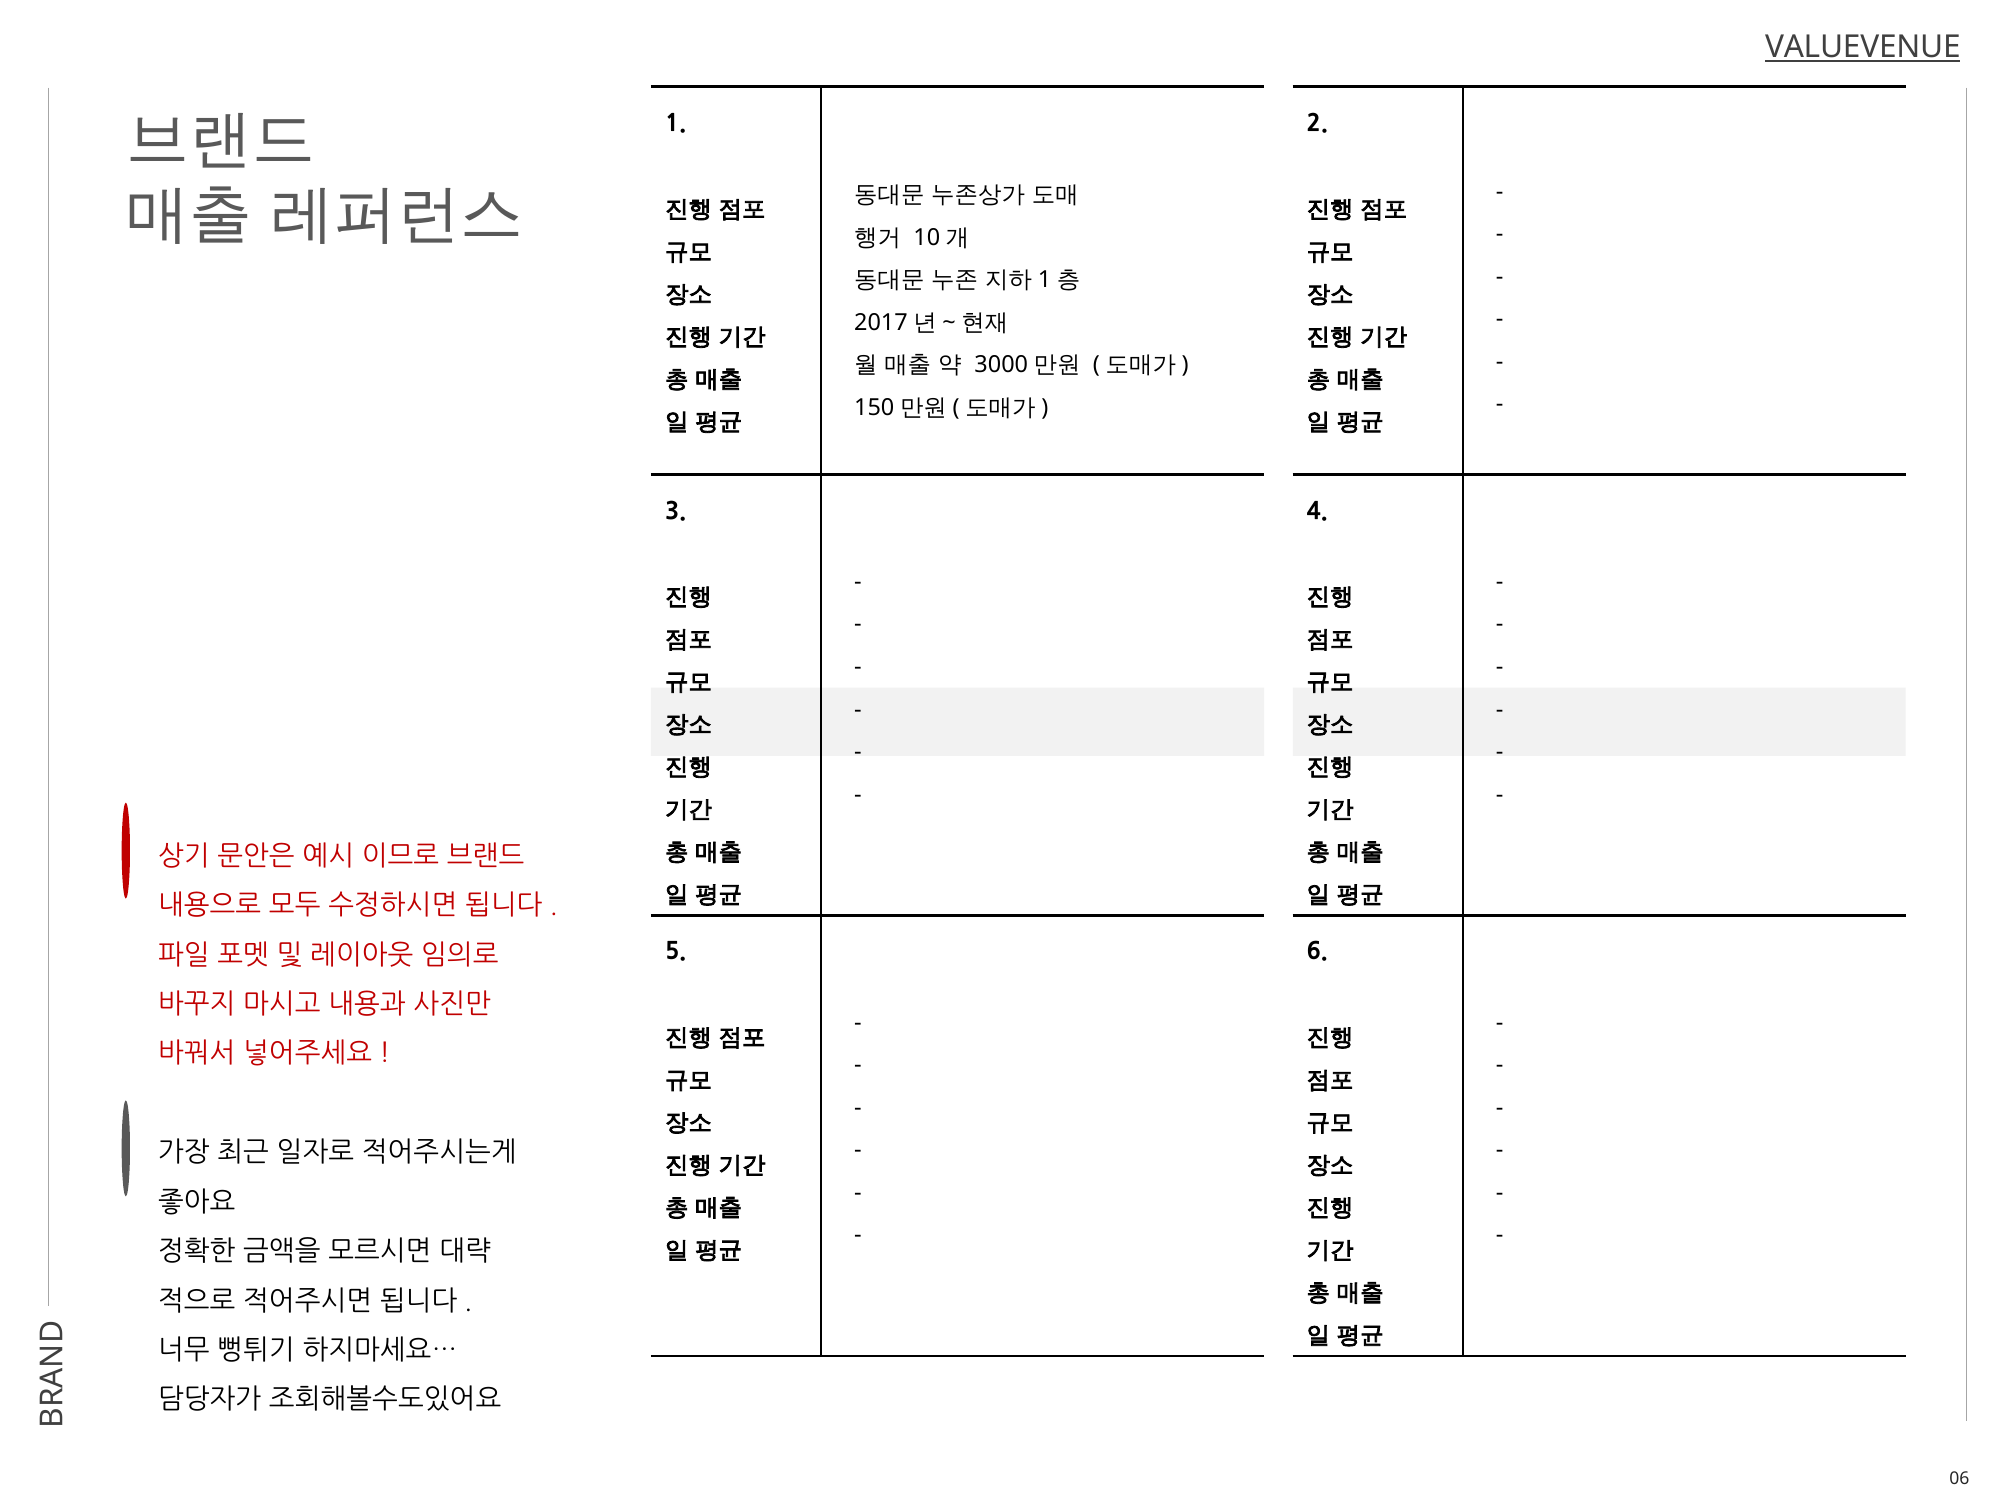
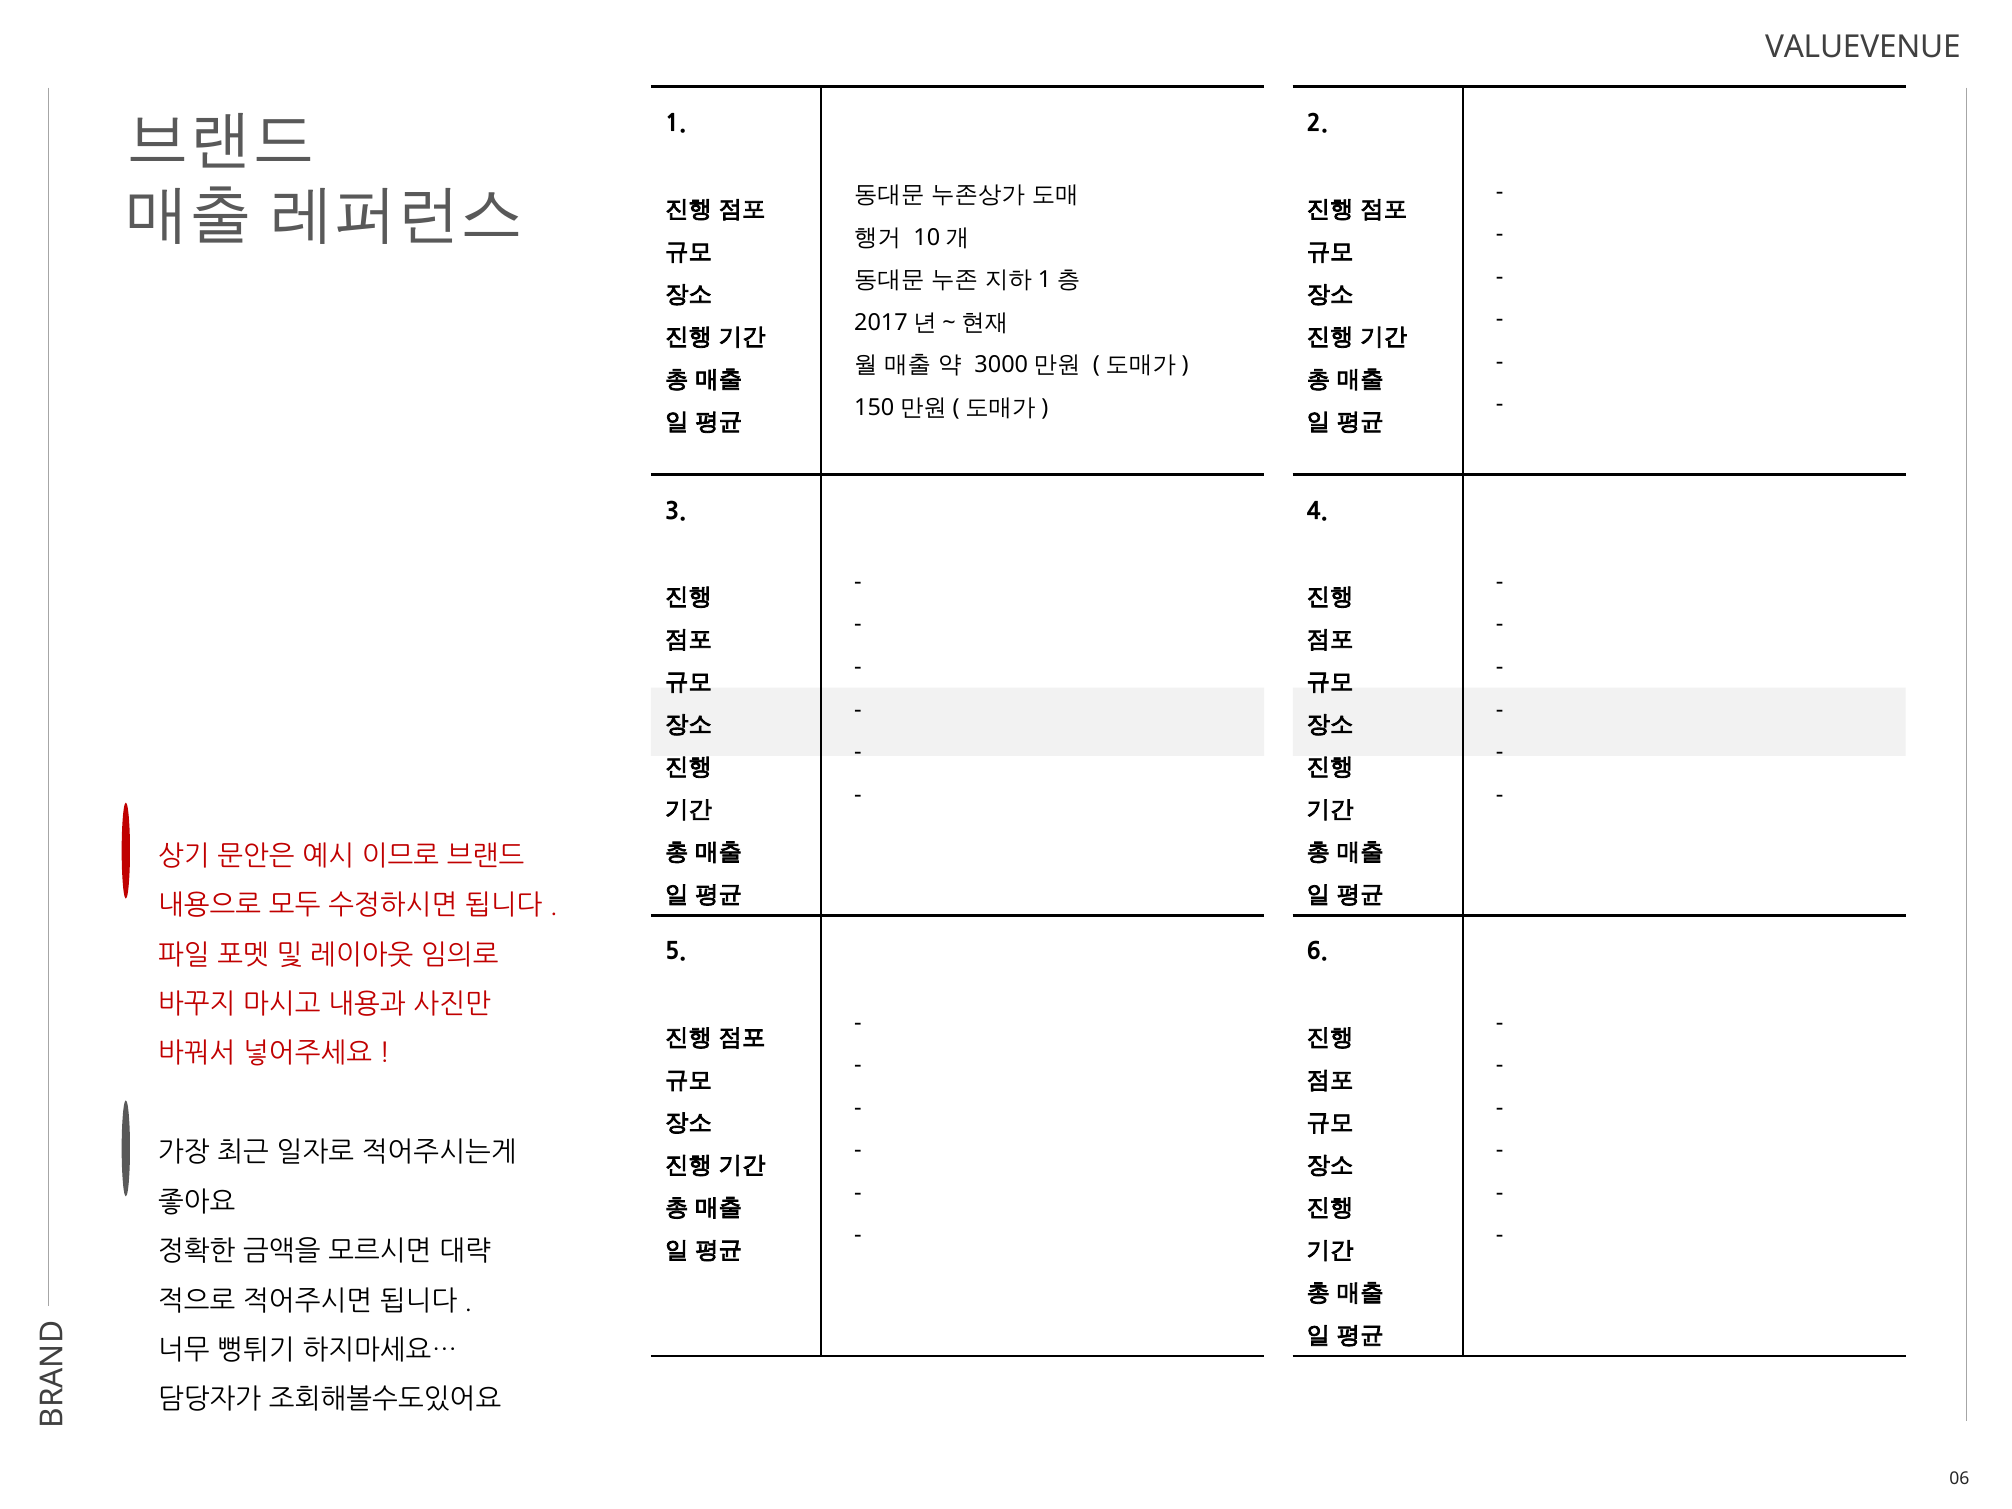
VALUEVENUE underline: present -> none
